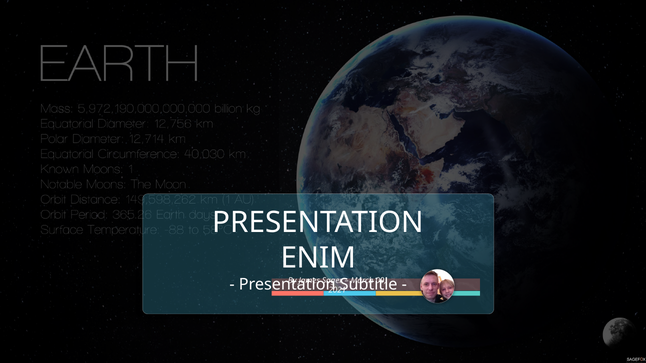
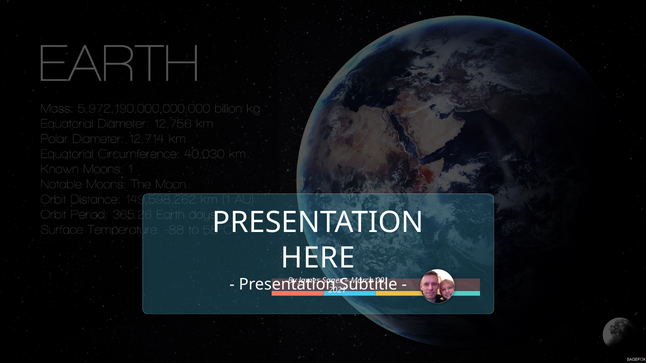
ENIM: ENIM -> HERE
